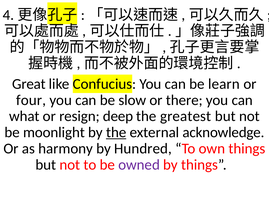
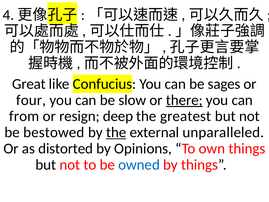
learn: learn -> sages
there underline: none -> present
what: what -> from
moonlight: moonlight -> bestowed
acknowledge: acknowledge -> unparalleled
harmony: harmony -> distorted
Hundred: Hundred -> Opinions
owned colour: purple -> blue
